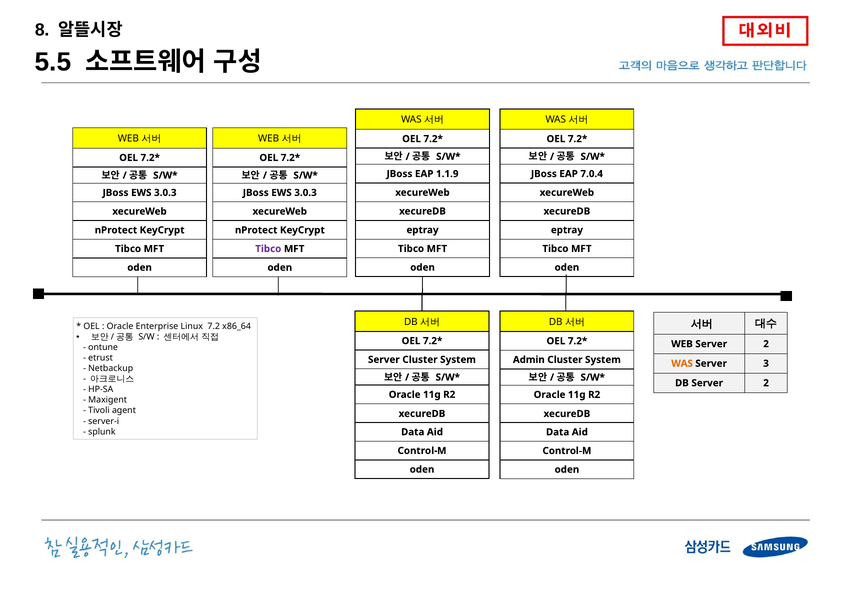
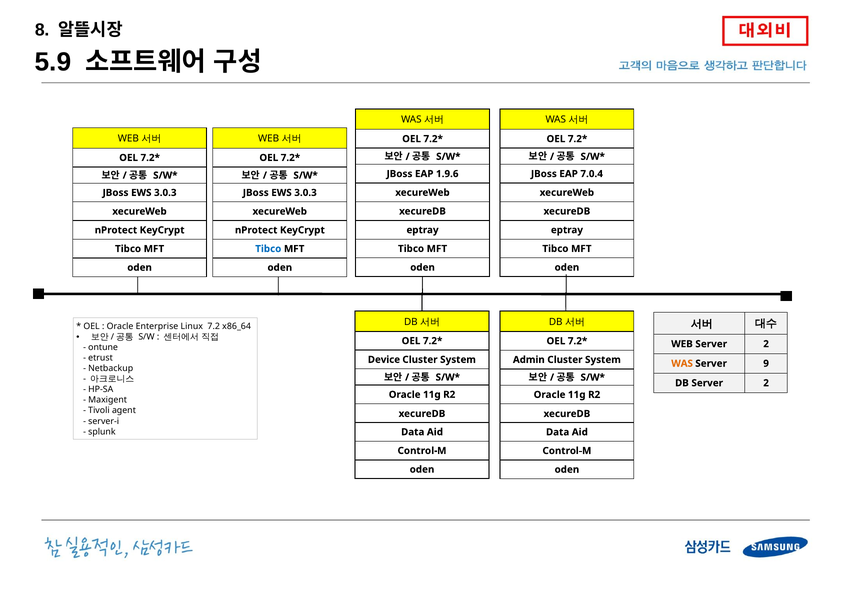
5.5: 5.5 -> 5.9
1.1.9: 1.1.9 -> 1.9.6
Tibco at (268, 249) colour: purple -> blue
Server at (384, 360): Server -> Device
3: 3 -> 9
